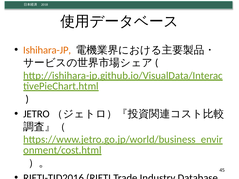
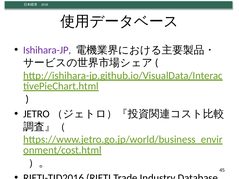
Ishihara-JP colour: orange -> purple
